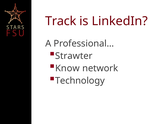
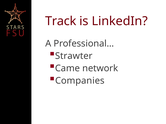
Know: Know -> Came
Technology: Technology -> Companies
